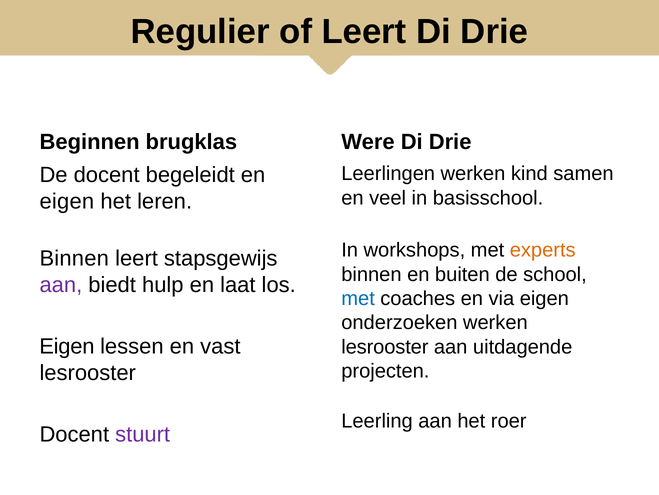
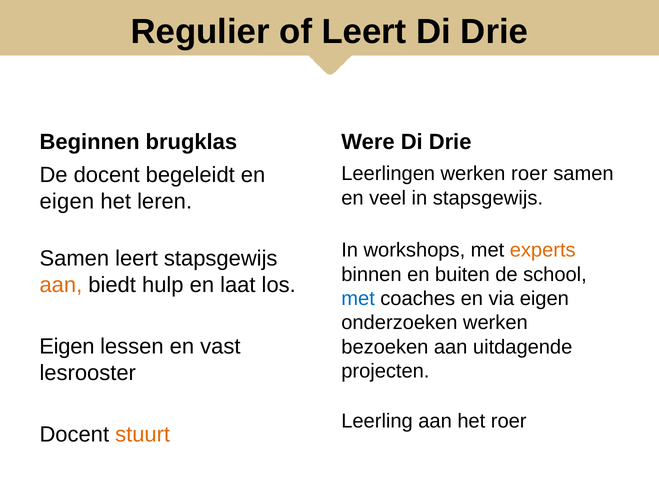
werken kind: kind -> roer
in basisschool: basisschool -> stapsgewijs
Binnen at (74, 258): Binnen -> Samen
aan at (61, 285) colour: purple -> orange
lesrooster at (385, 346): lesrooster -> bezoeken
stuurt colour: purple -> orange
